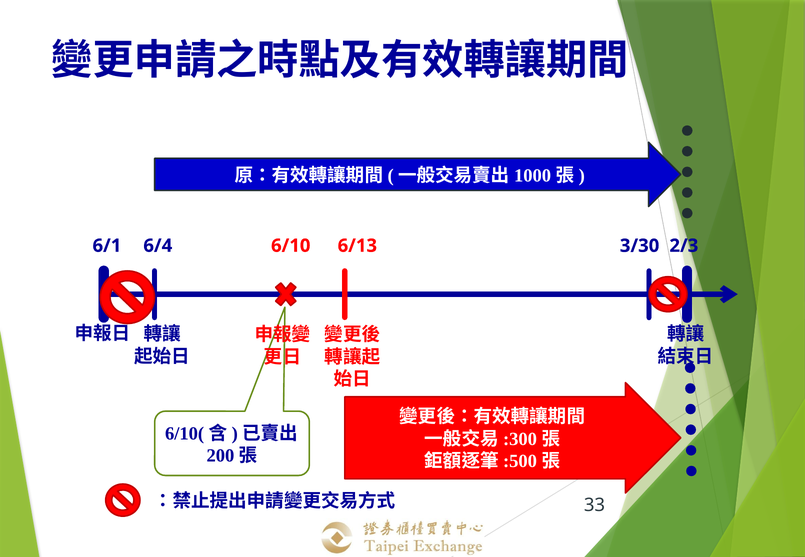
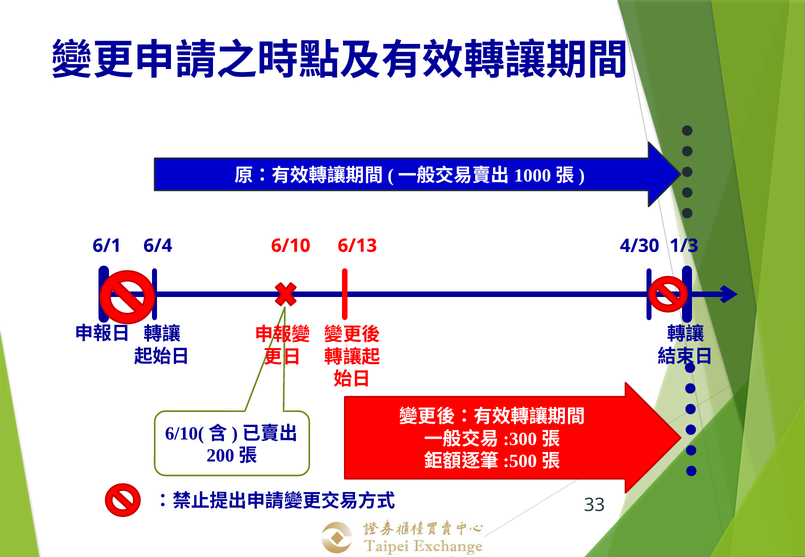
2/3: 2/3 -> 1/3
3/30: 3/30 -> 4/30
